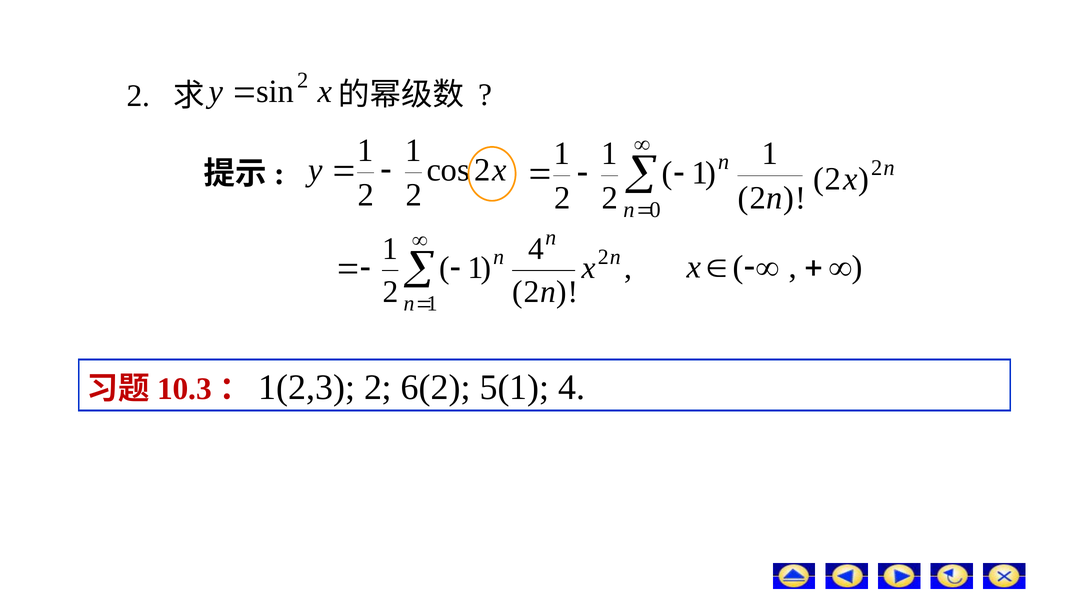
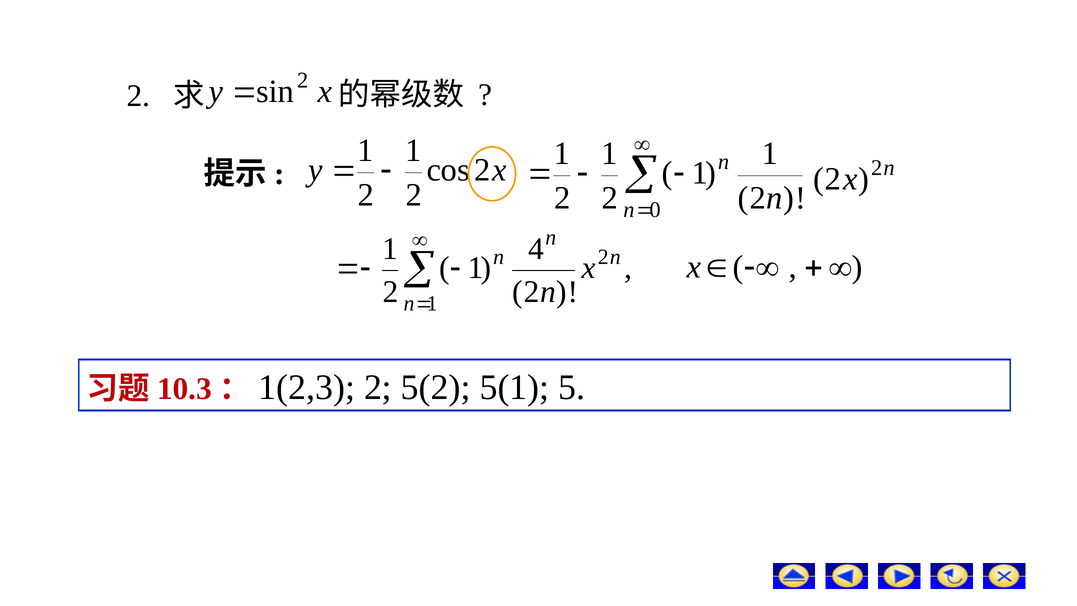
6(2: 6(2 -> 5(2
5(1 4: 4 -> 5
